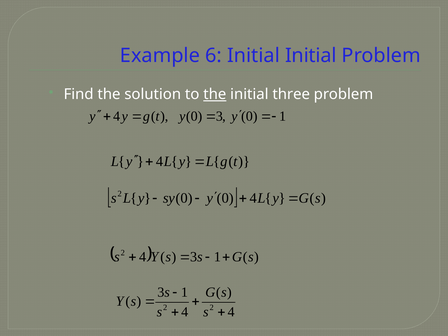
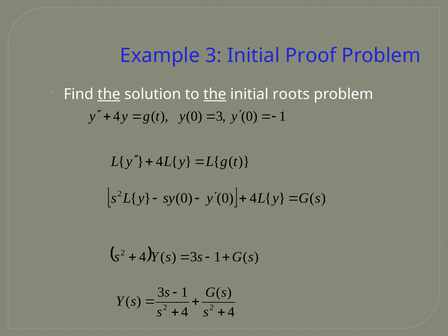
Example 6: 6 -> 3
Initial Initial: Initial -> Proof
the at (109, 94) underline: none -> present
three: three -> roots
